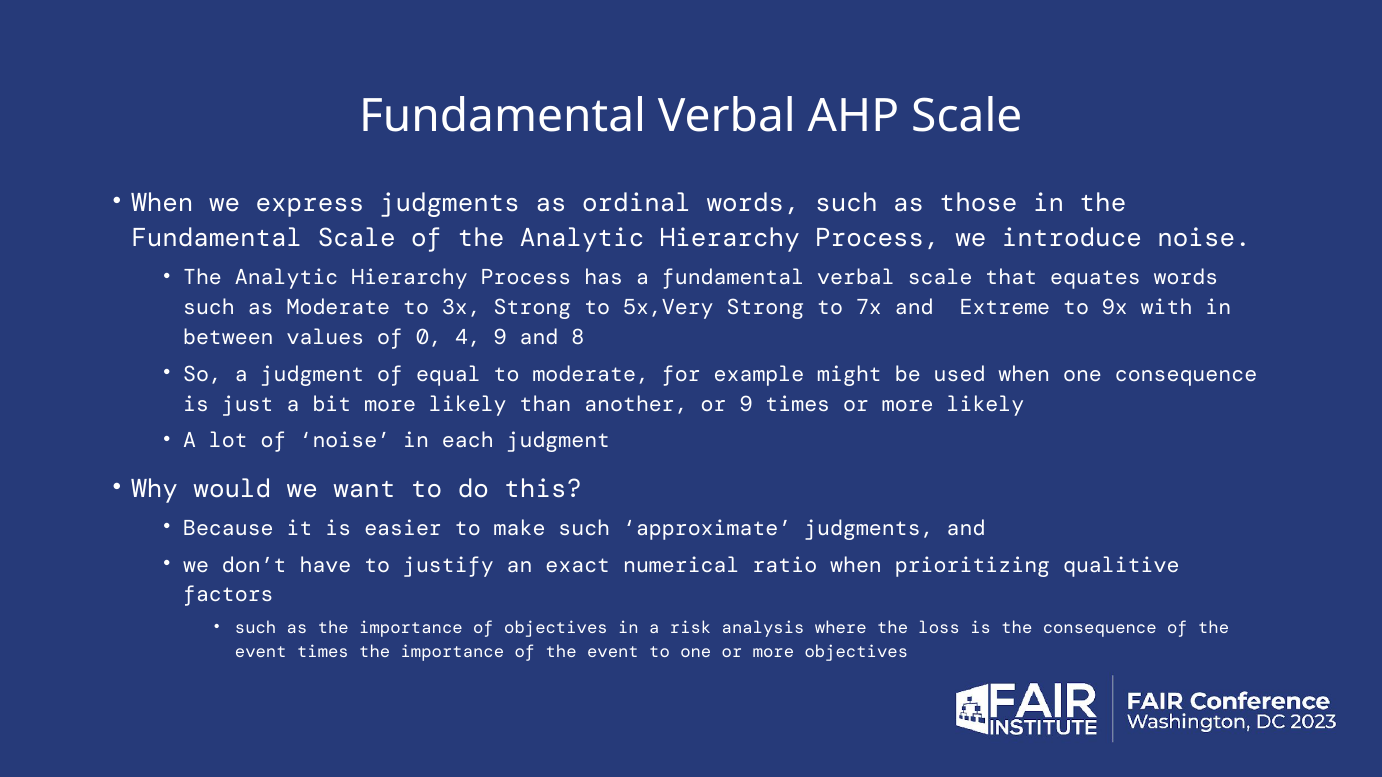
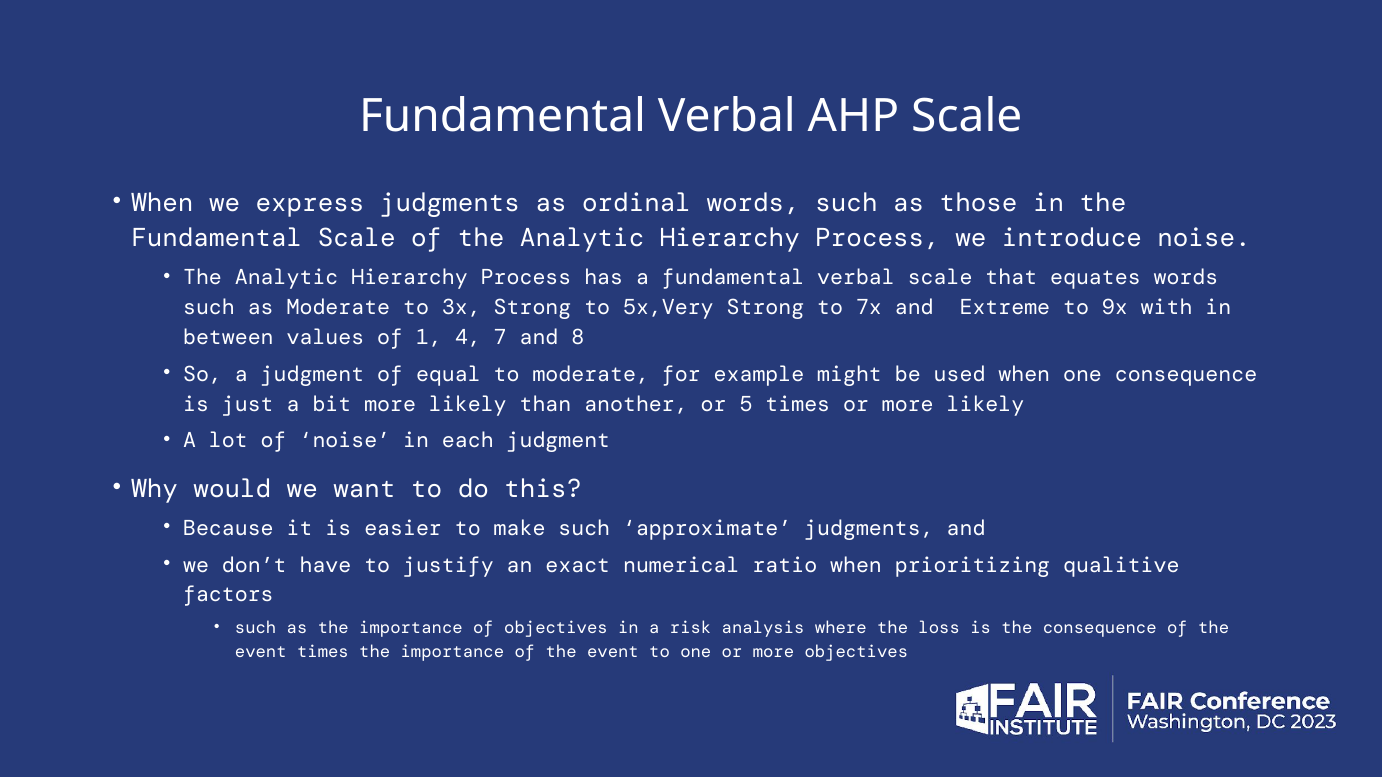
0: 0 -> 1
4 9: 9 -> 7
or 9: 9 -> 5
